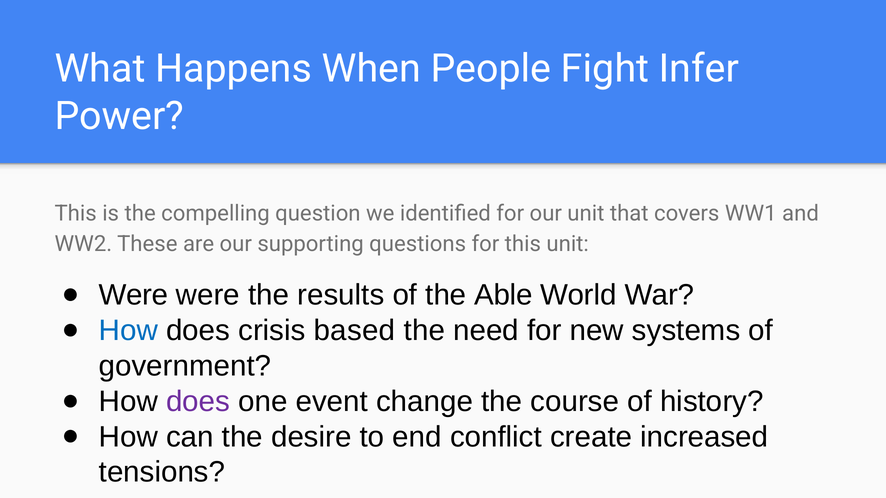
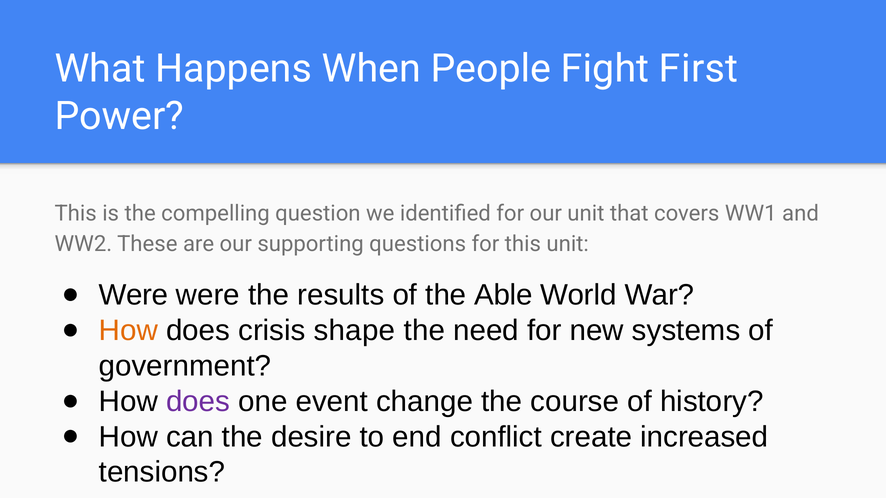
Infer: Infer -> First
How at (128, 331) colour: blue -> orange
based: based -> shape
